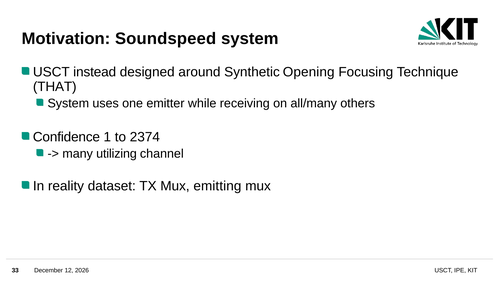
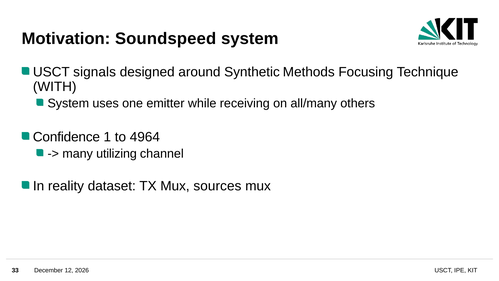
instead: instead -> signals
Opening: Opening -> Methods
THAT: THAT -> WITH
2374: 2374 -> 4964
emitting: emitting -> sources
